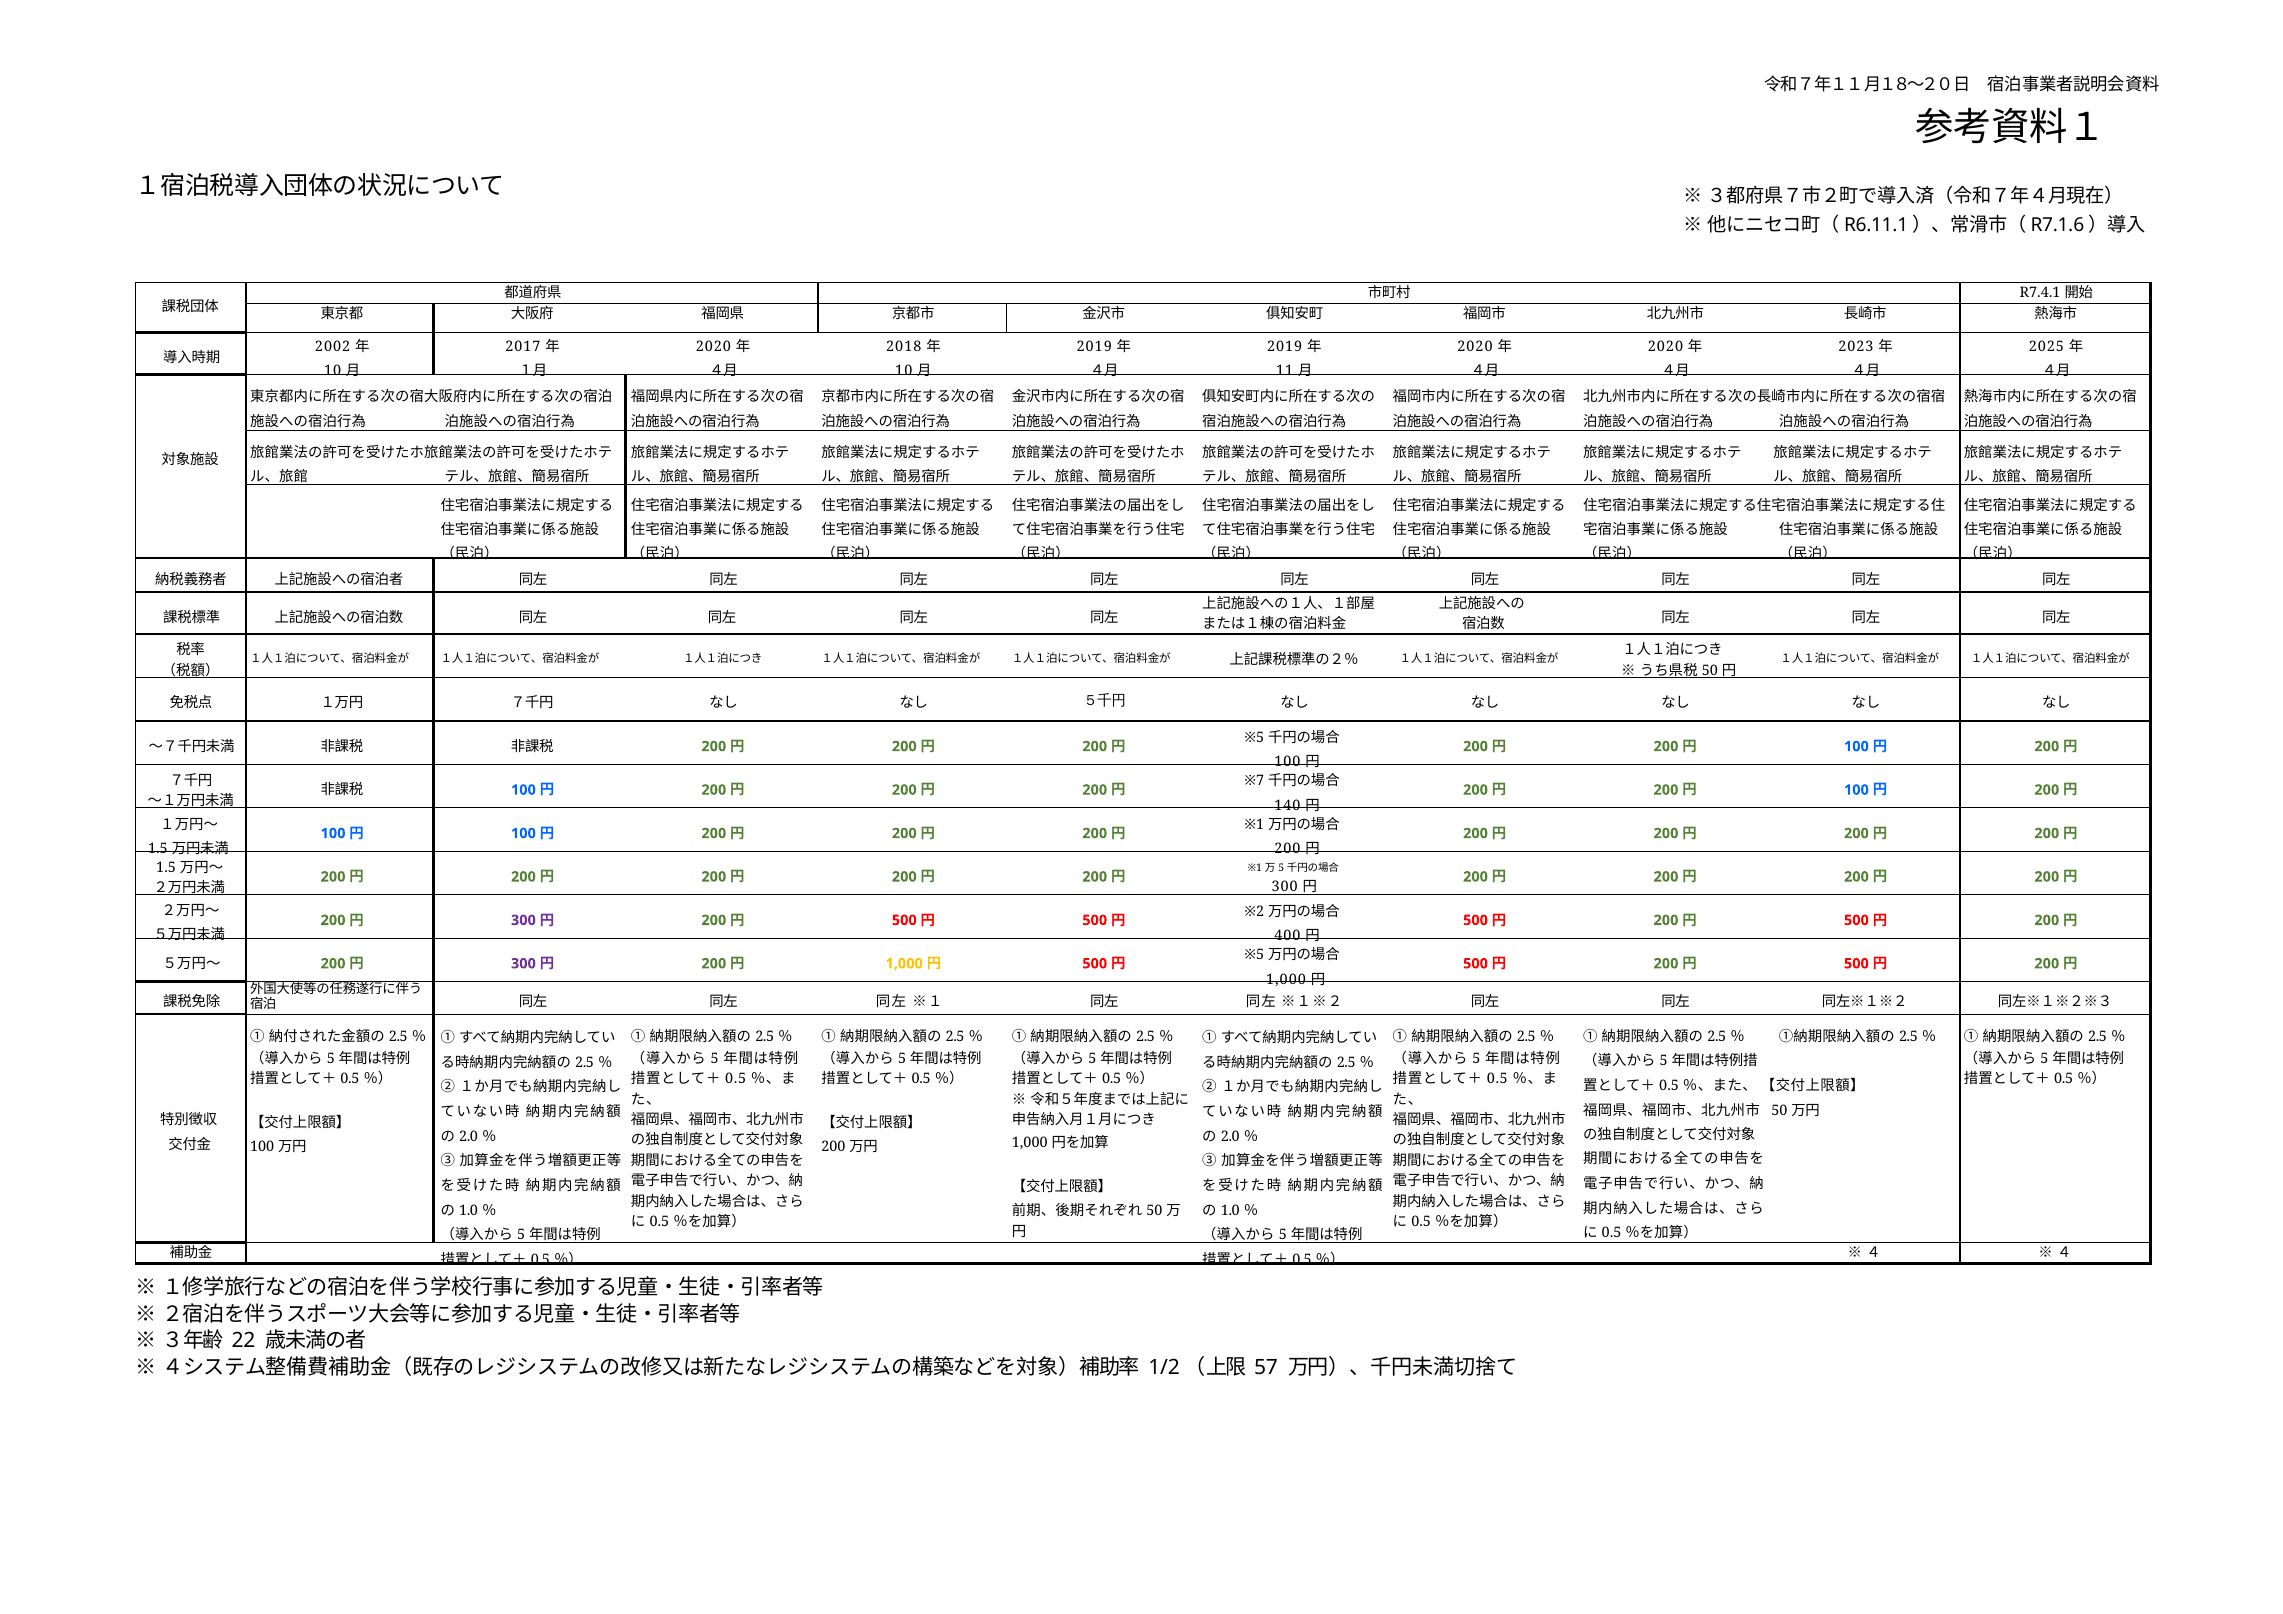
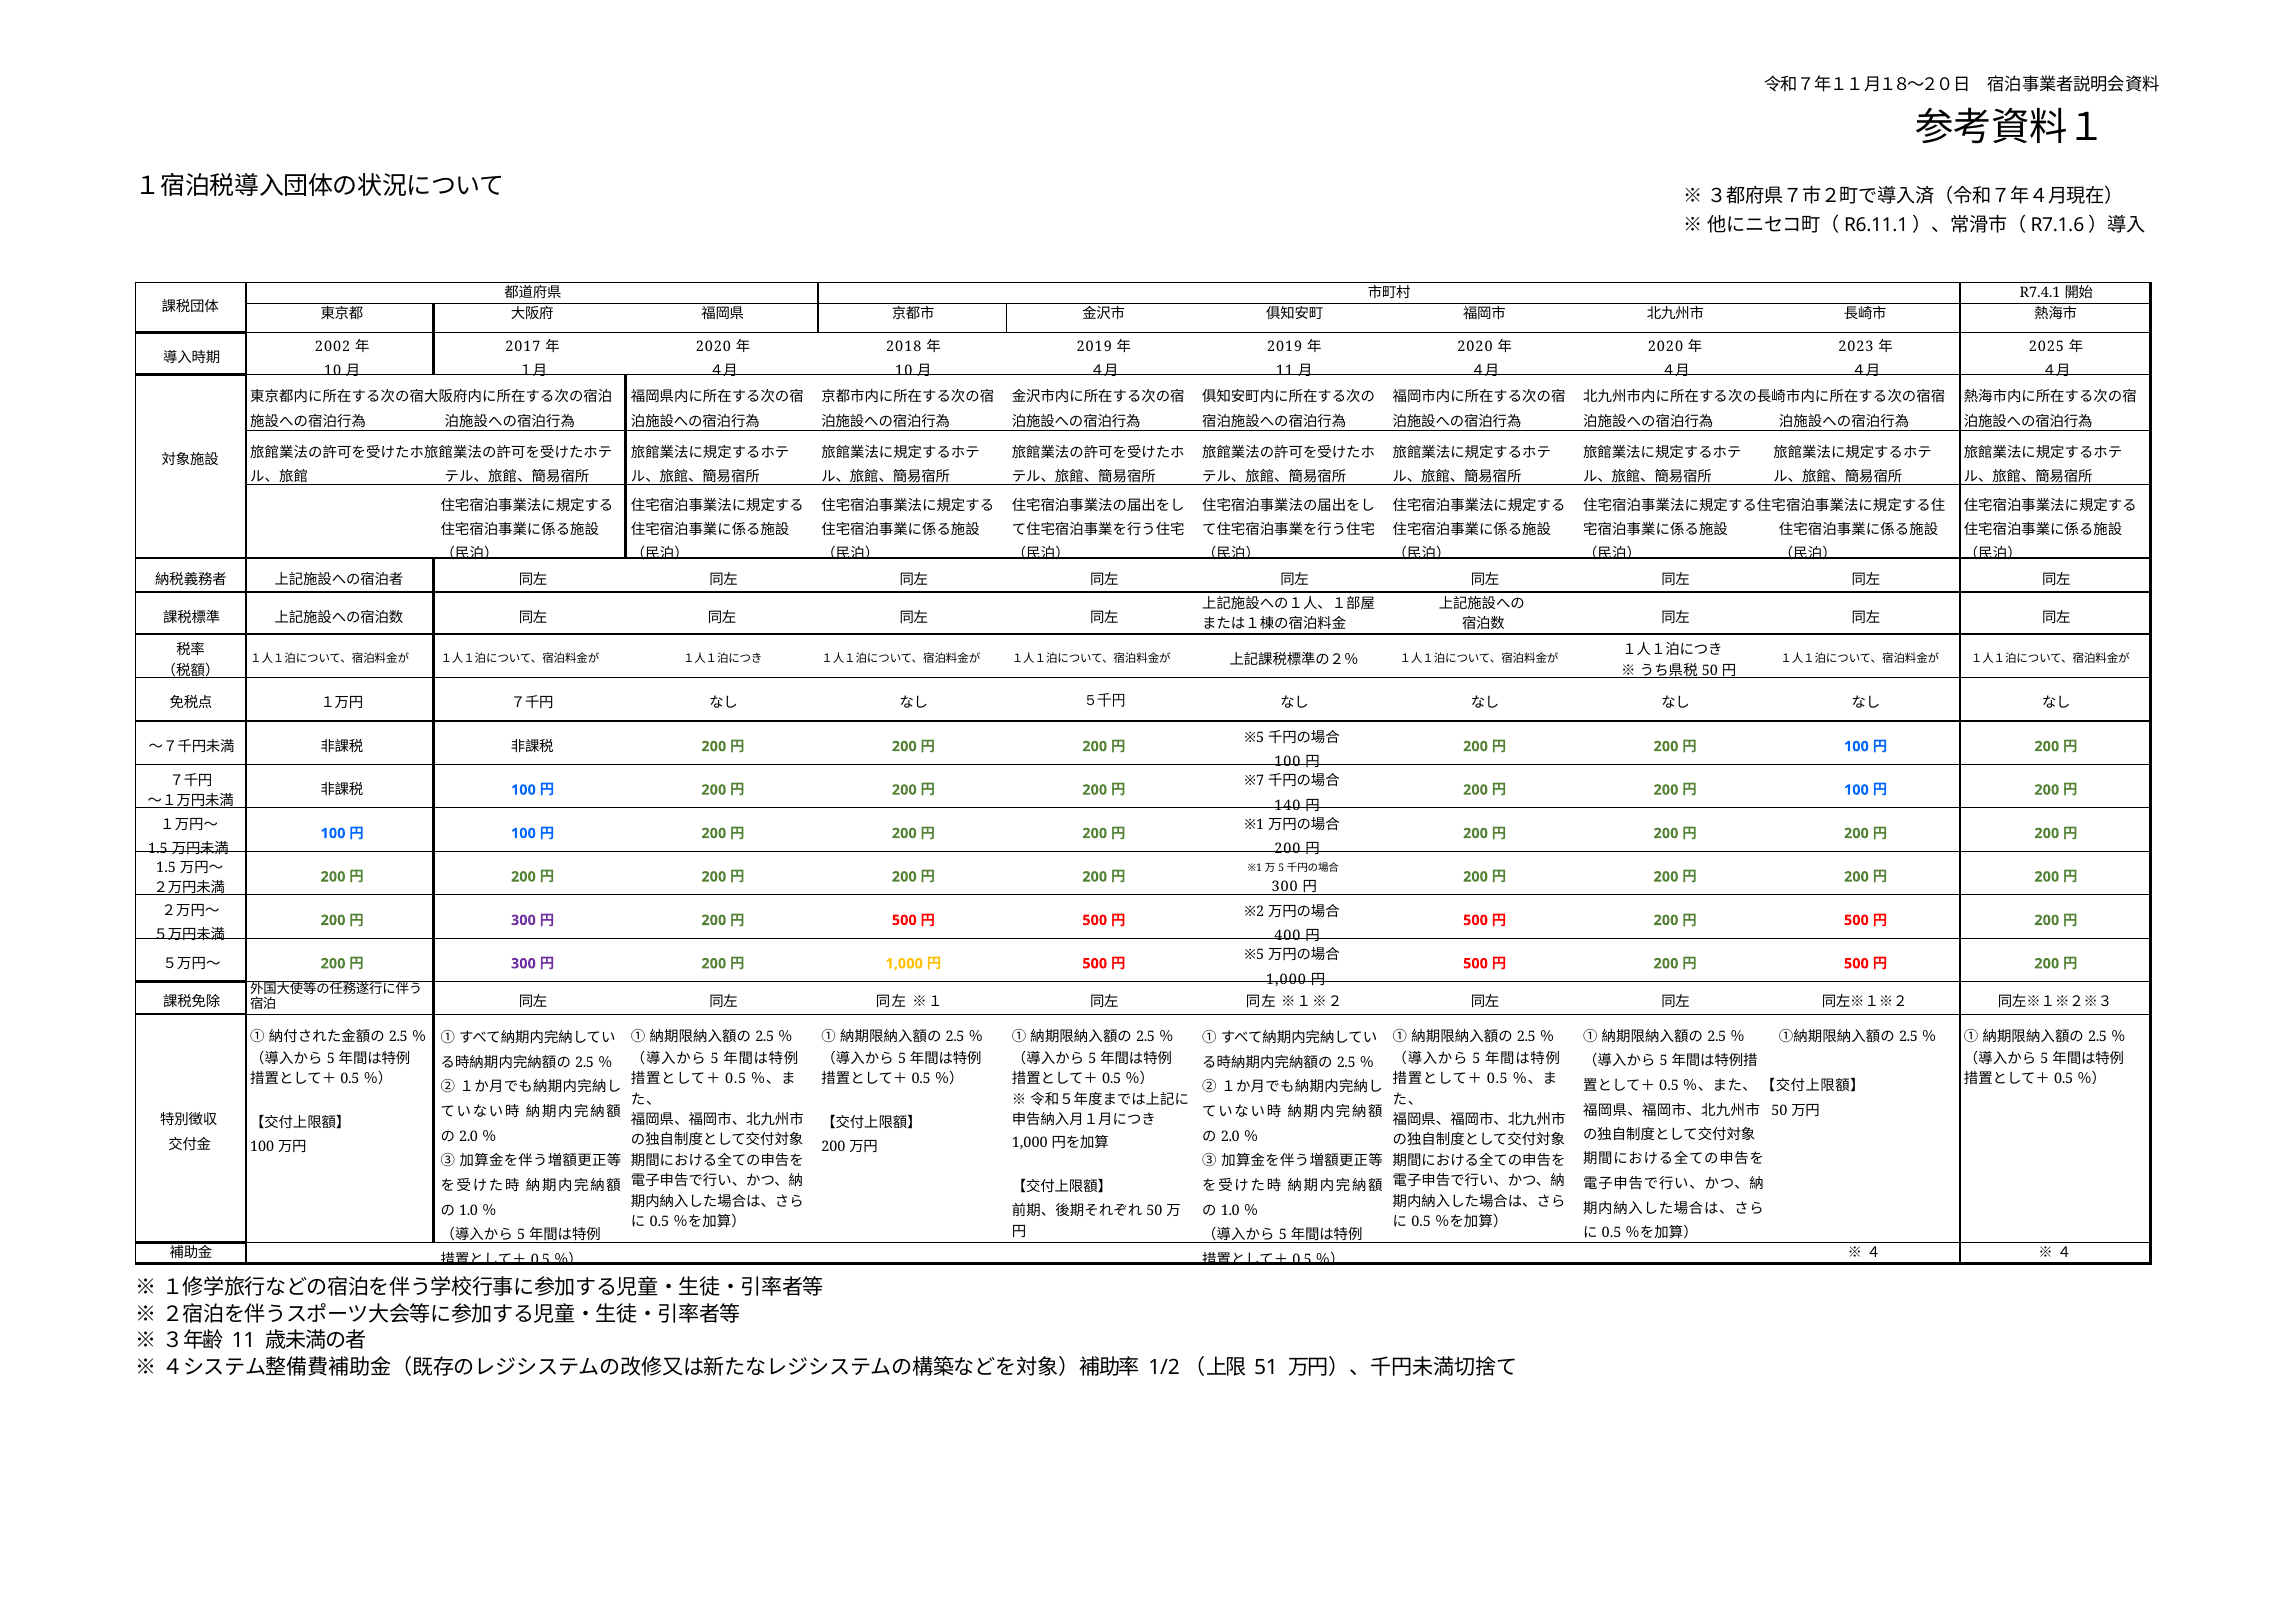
22 at (244, 1341): 22 -> 11
57: 57 -> 51
